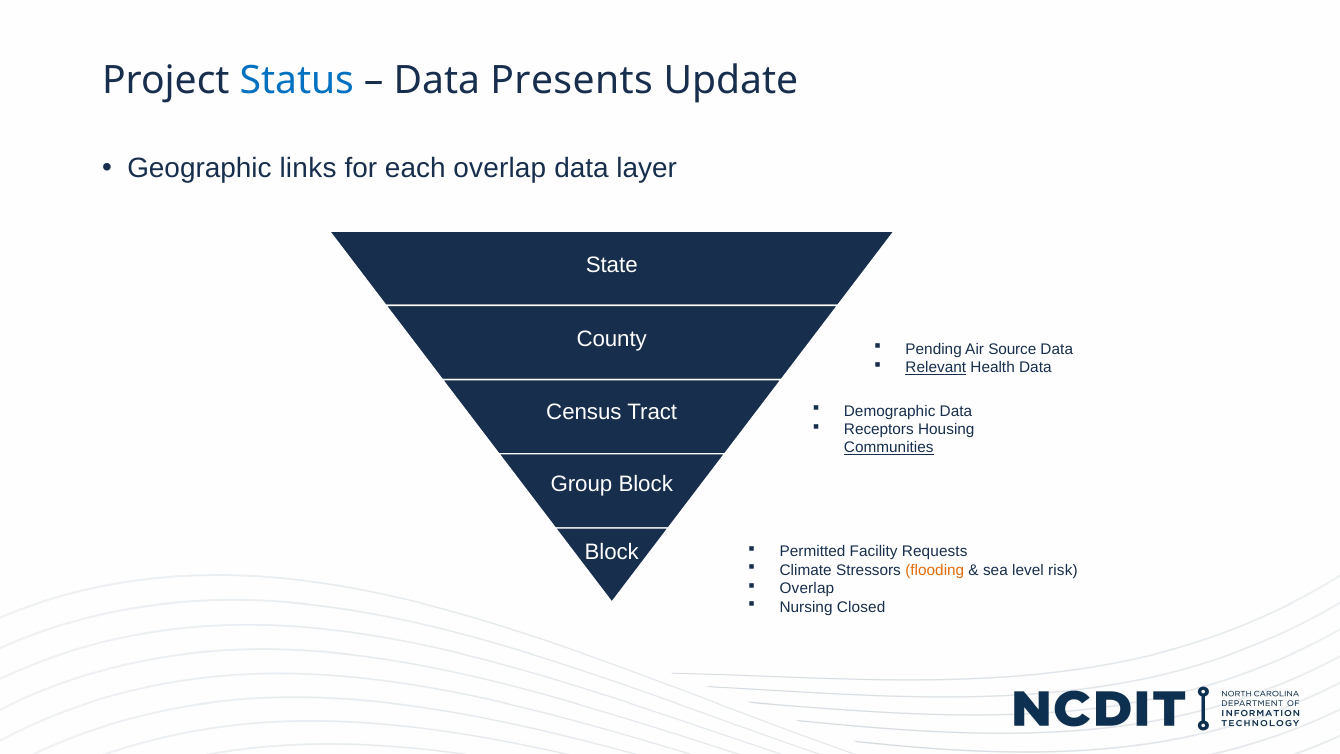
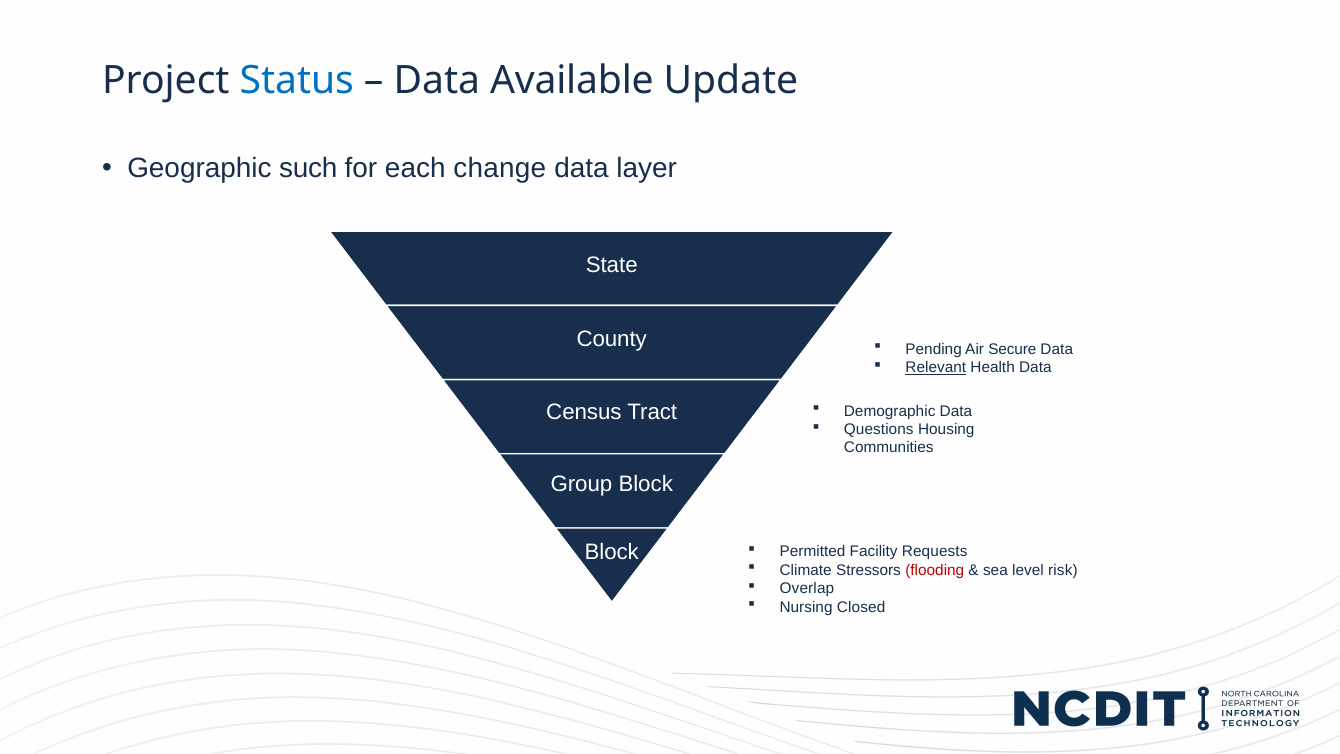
Presents: Presents -> Available
links: links -> such
each overlap: overlap -> change
Source: Source -> Secure
Receptors: Receptors -> Questions
Communities underline: present -> none
flooding colour: orange -> red
